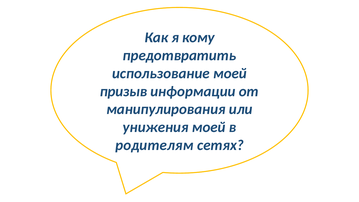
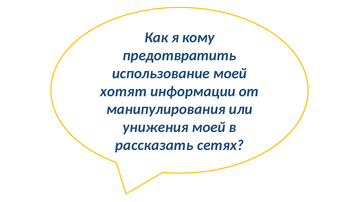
призыв: призыв -> хотят
родителям: родителям -> рассказать
